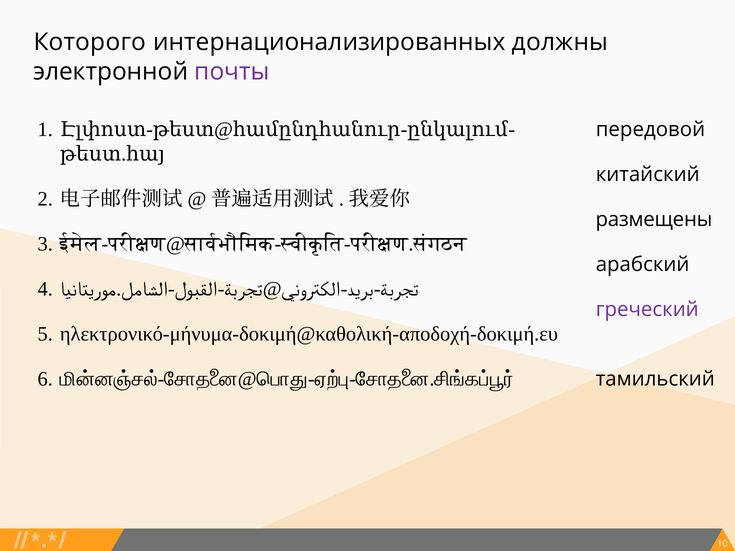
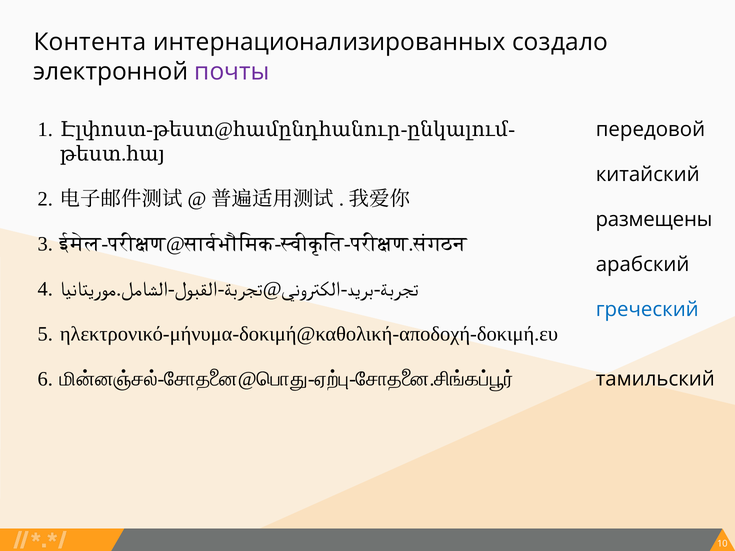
Которого: Которого -> Контента
должны: должны -> создало
греческий colour: purple -> blue
